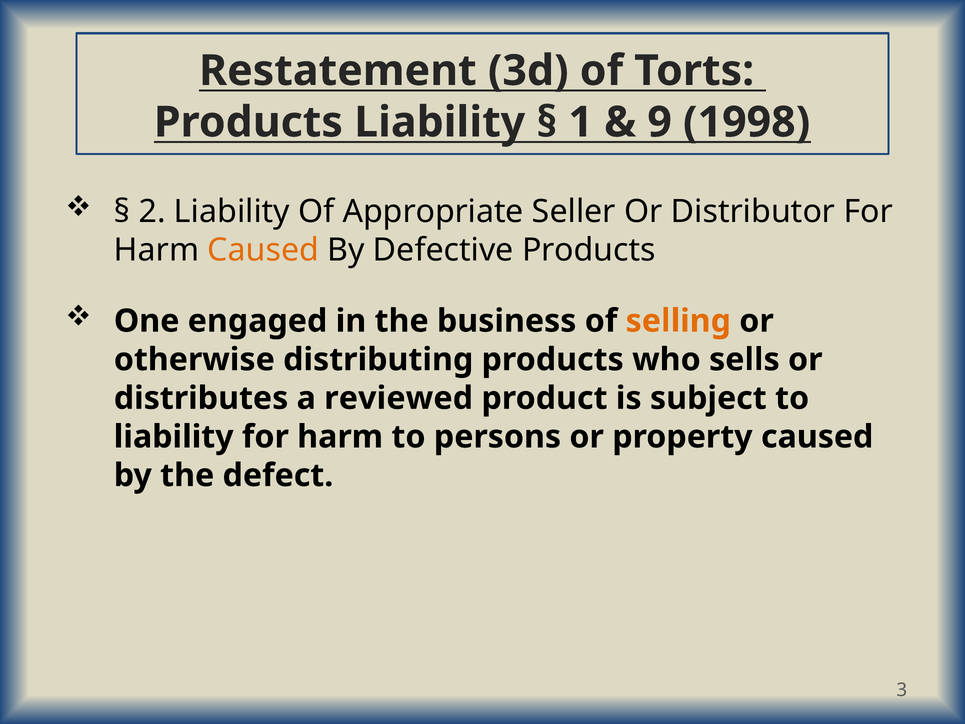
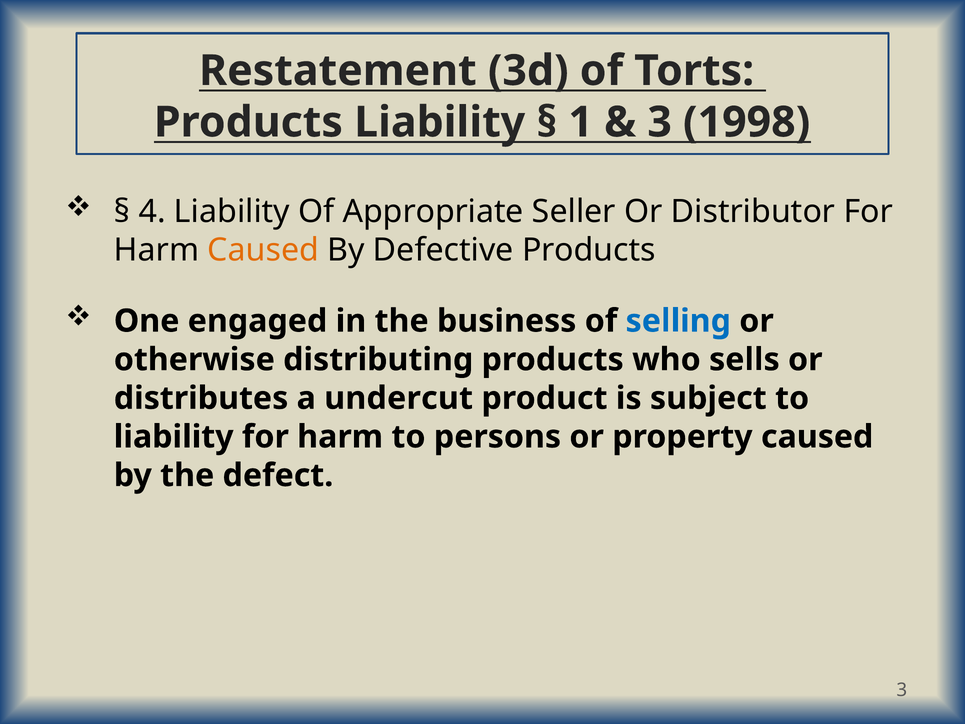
9 at (660, 122): 9 -> 3
2: 2 -> 4
selling colour: orange -> blue
reviewed: reviewed -> undercut
